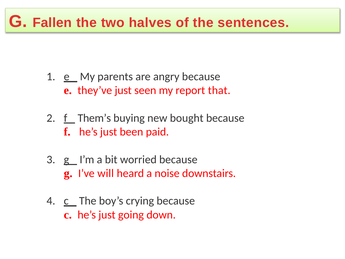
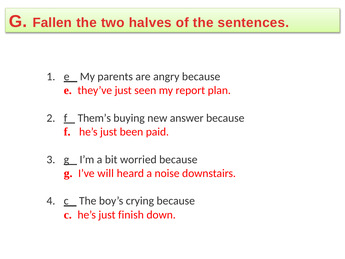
that: that -> plan
bought: bought -> answer
going: going -> finish
